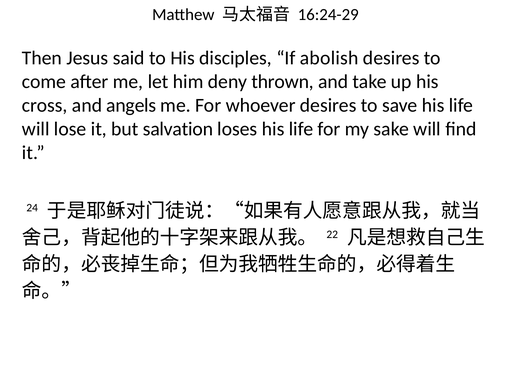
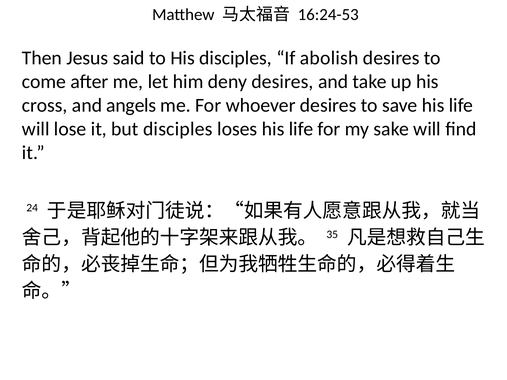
16:24-29: 16:24-29 -> 16:24-53
deny thrown: thrown -> desires
but salvation: salvation -> disciples
22: 22 -> 35
